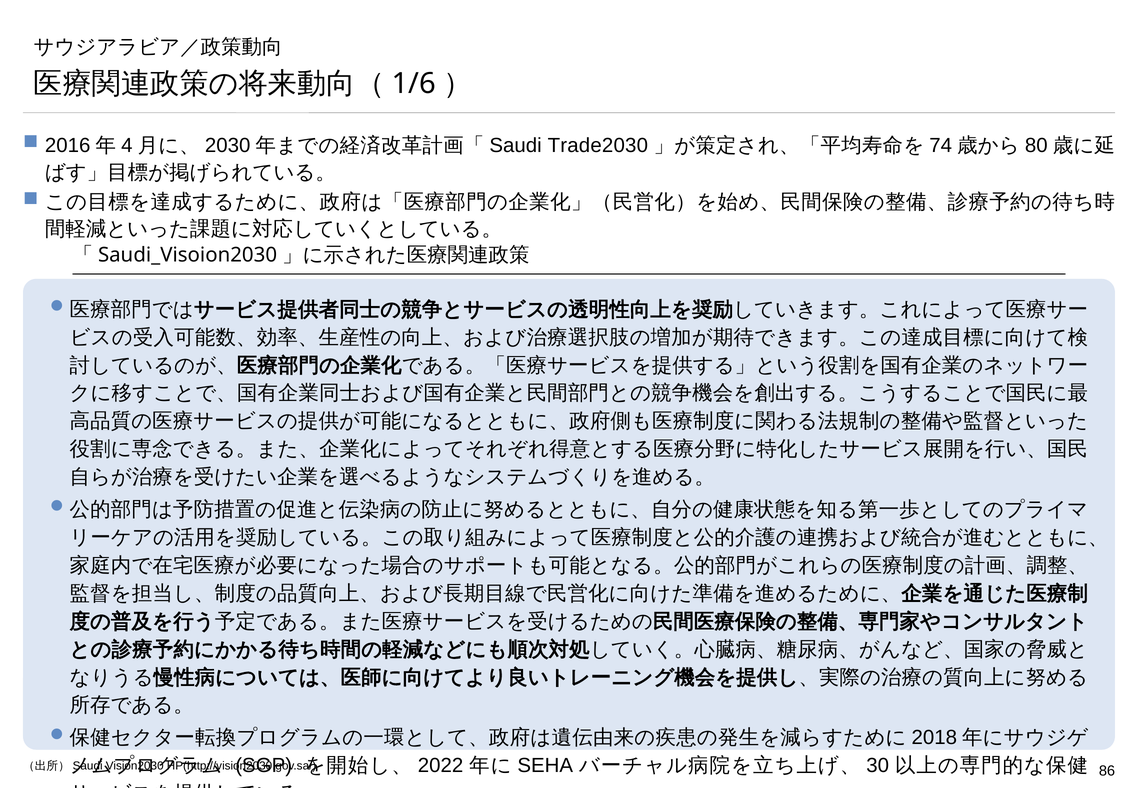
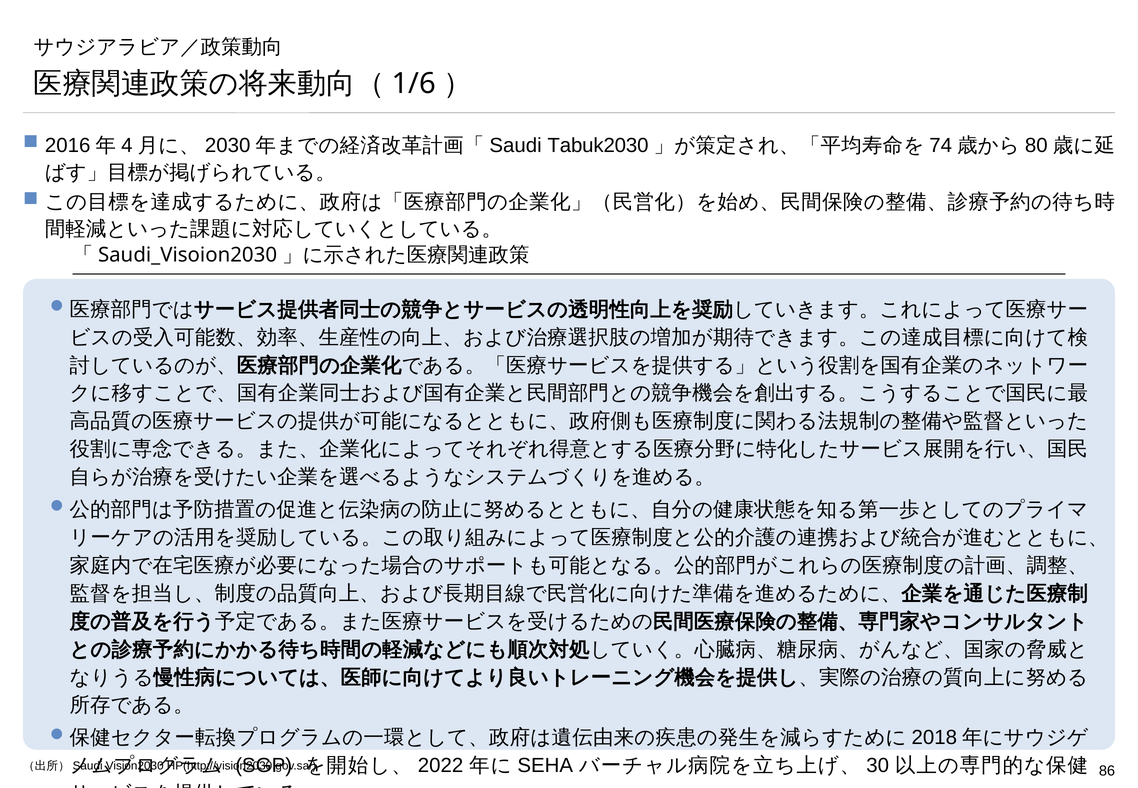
Trade2030: Trade2030 -> Tabuk2030
